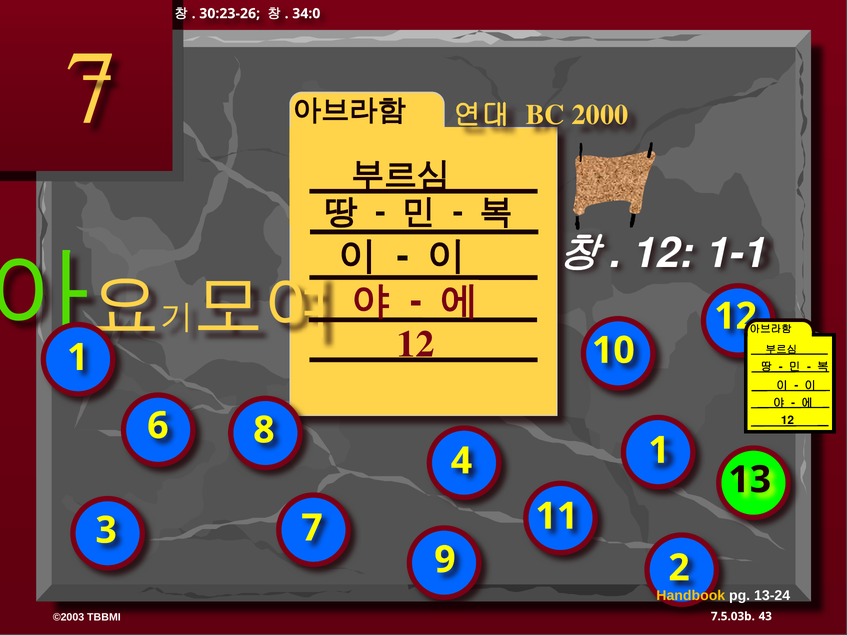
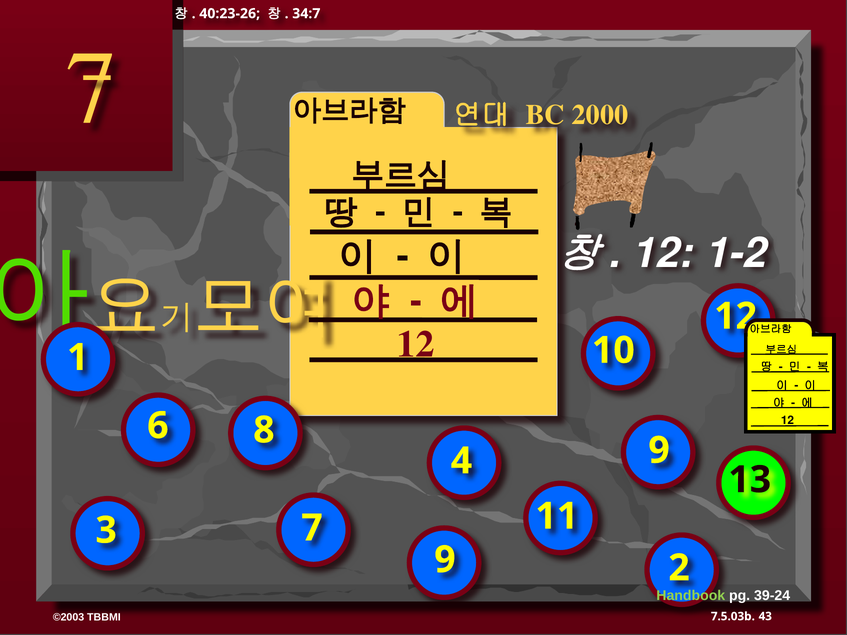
30:23-26: 30:23-26 -> 40:23-26
34:0: 34:0 -> 34:7
1-1: 1-1 -> 1-2
4 1: 1 -> 9
Handbook colour: yellow -> light green
13-24: 13-24 -> 39-24
